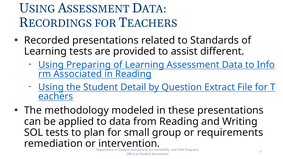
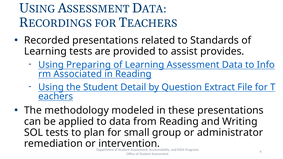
different: different -> provides
requirements: requirements -> administrator
